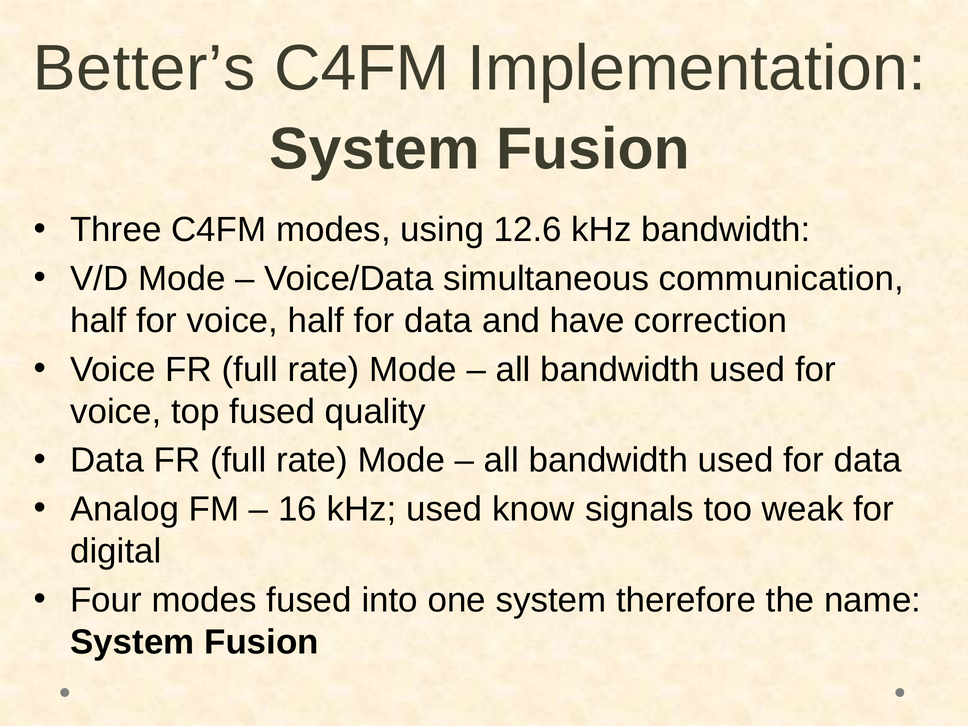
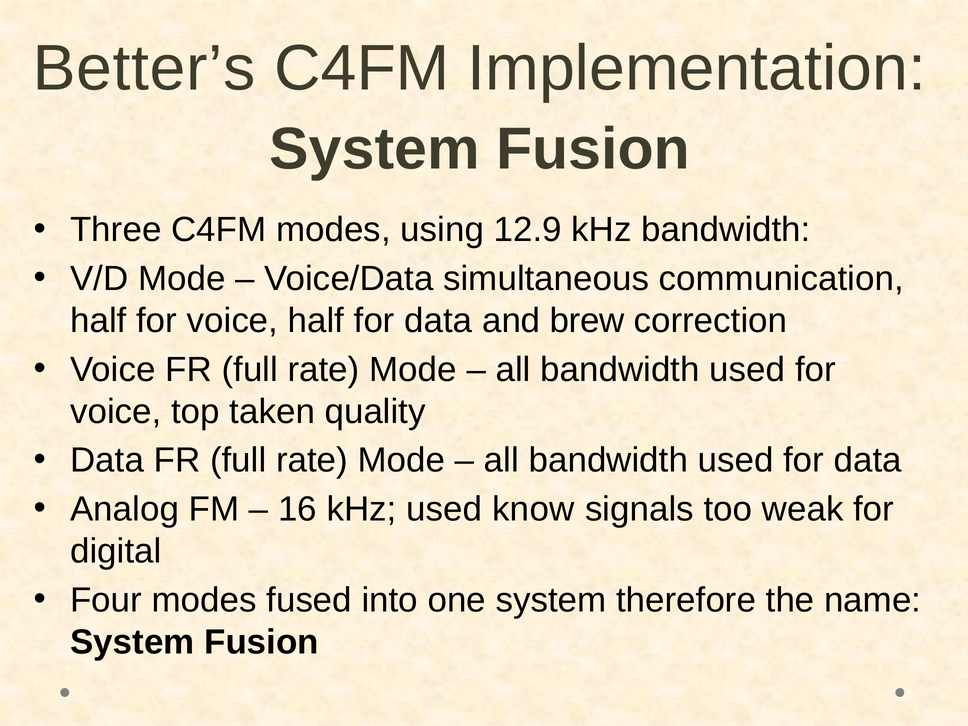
12.6: 12.6 -> 12.9
have: have -> brew
top fused: fused -> taken
